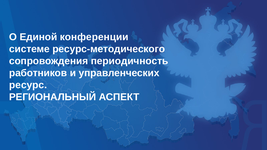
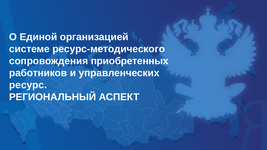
конференции: конференции -> организацией
периодичность: периодичность -> приобретенных
